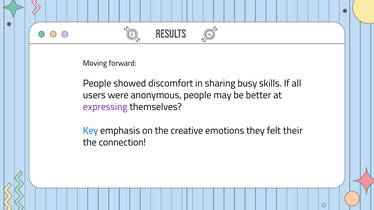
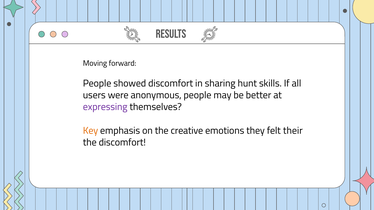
busy: busy -> hunt
Key colour: blue -> orange
the connection: connection -> discomfort
